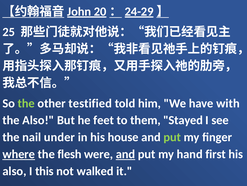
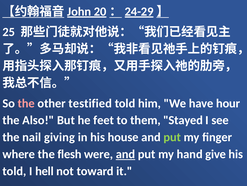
the at (26, 103) colour: light green -> pink
with: with -> hour
under: under -> giving
where underline: present -> none
first: first -> give
also at (14, 170): also -> told
this: this -> hell
walked: walked -> toward
